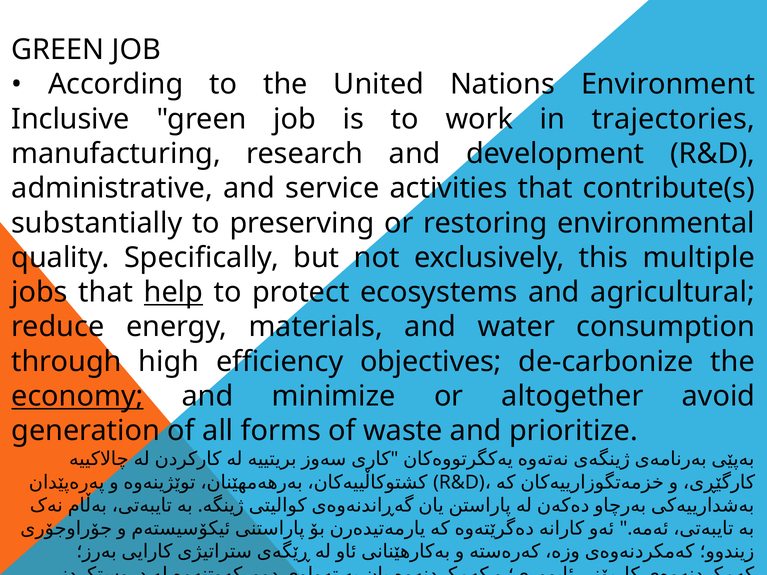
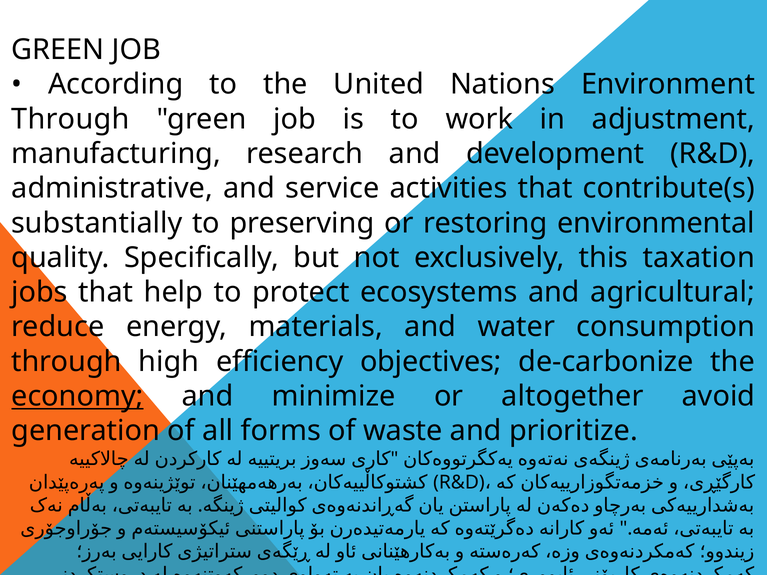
Inclusive at (71, 119): Inclusive -> Through
trajectories: trajectories -> adjustment
multiple: multiple -> taxation
help underline: present -> none
